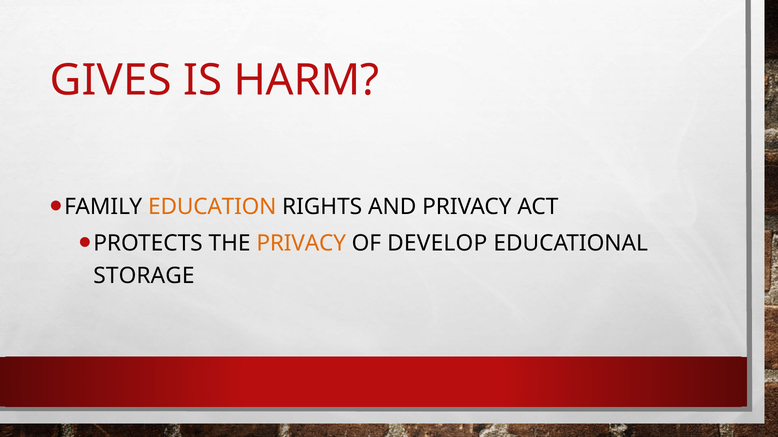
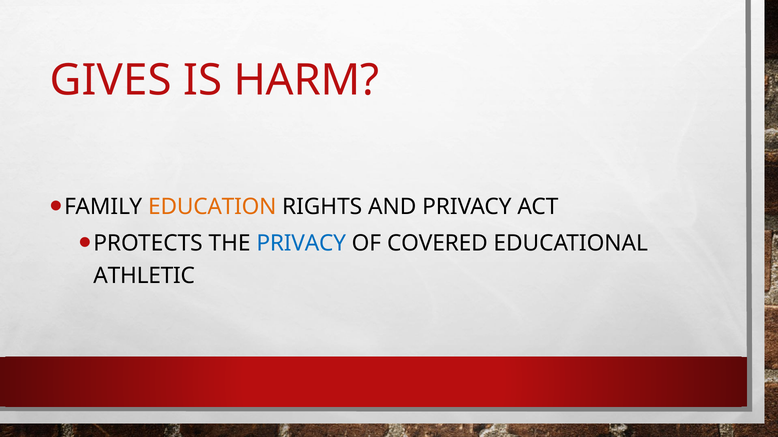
PRIVACY at (301, 244) colour: orange -> blue
DEVELOP: DEVELOP -> COVERED
STORAGE: STORAGE -> ATHLETIC
